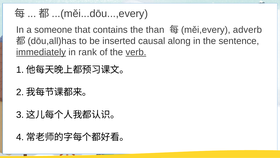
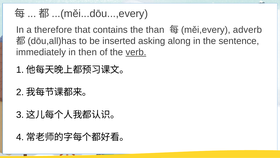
someone: someone -> therefore
causal: causal -> asking
immediately underline: present -> none
rank: rank -> then
